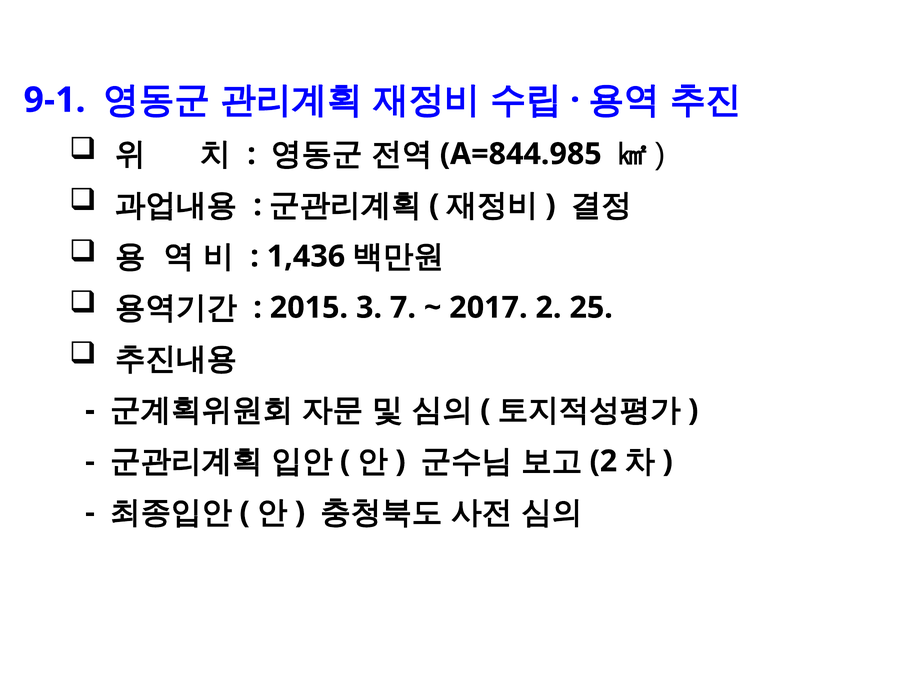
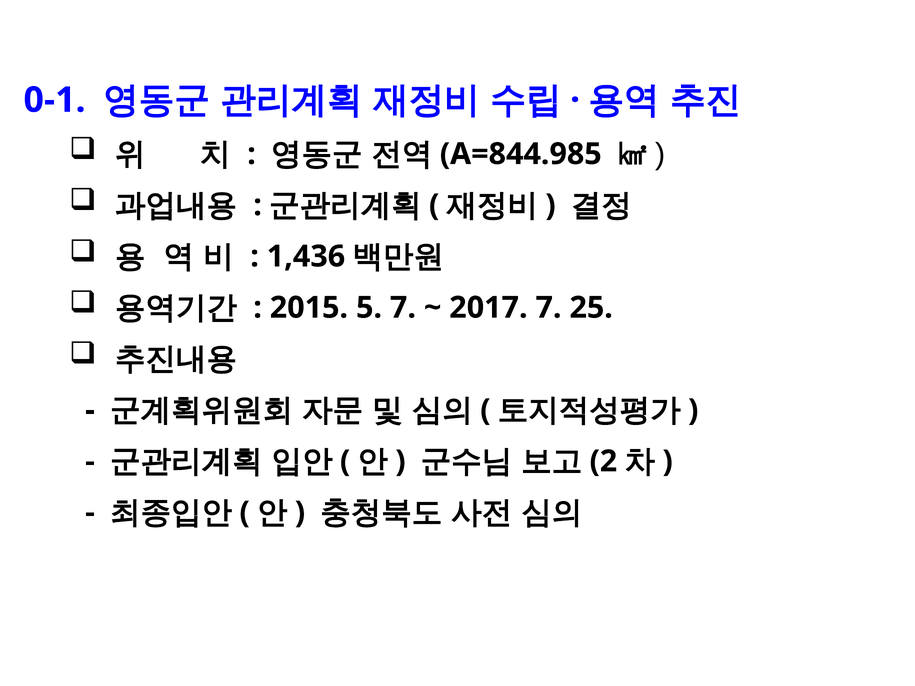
9-1: 9-1 -> 0-1
3: 3 -> 5
2017 2: 2 -> 7
